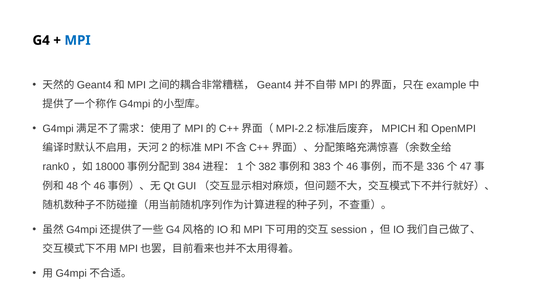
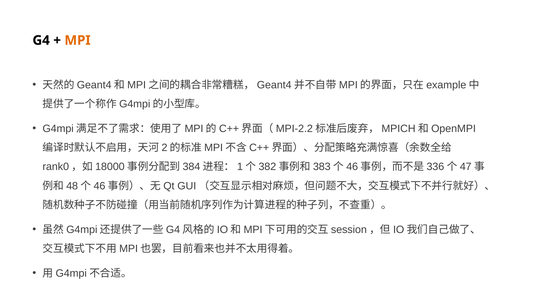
MPI colour: blue -> orange
